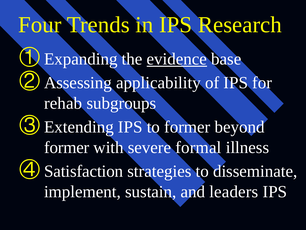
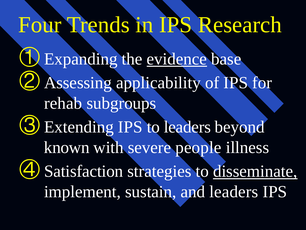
to former: former -> leaders
former at (67, 147): former -> known
formal: formal -> people
disseminate underline: none -> present
